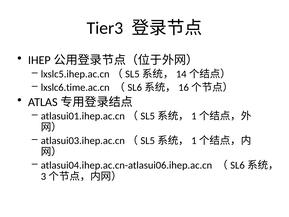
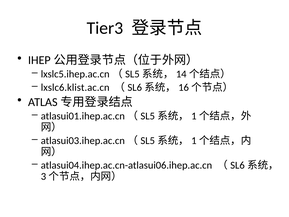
lxslc6.time.ac.cn: lxslc6.time.ac.cn -> lxslc6.klist.ac.cn
